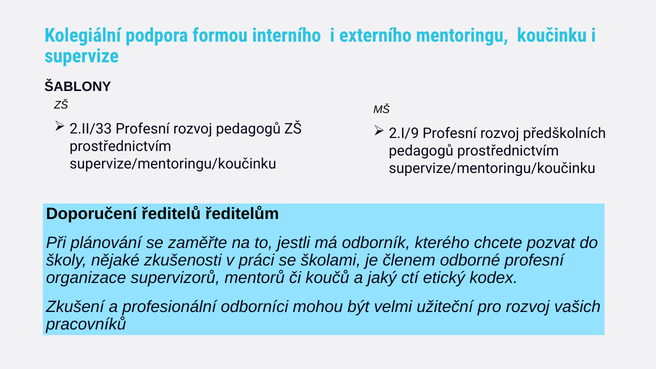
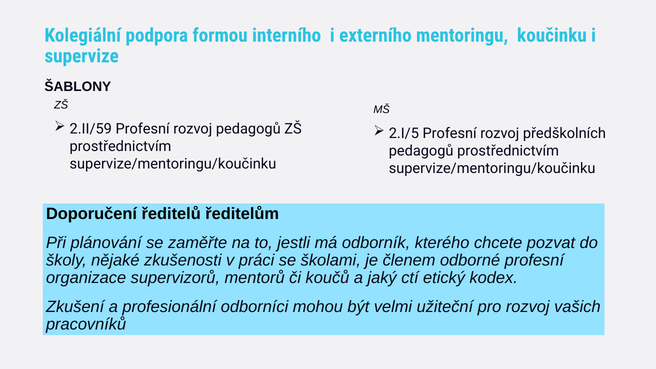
2.II/33: 2.II/33 -> 2.II/59
2.I/9: 2.I/9 -> 2.I/5
